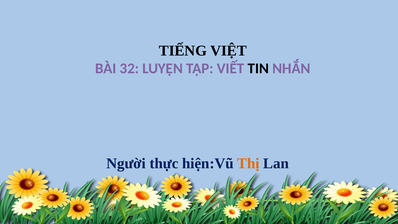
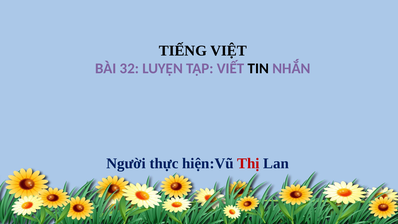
Thị colour: orange -> red
